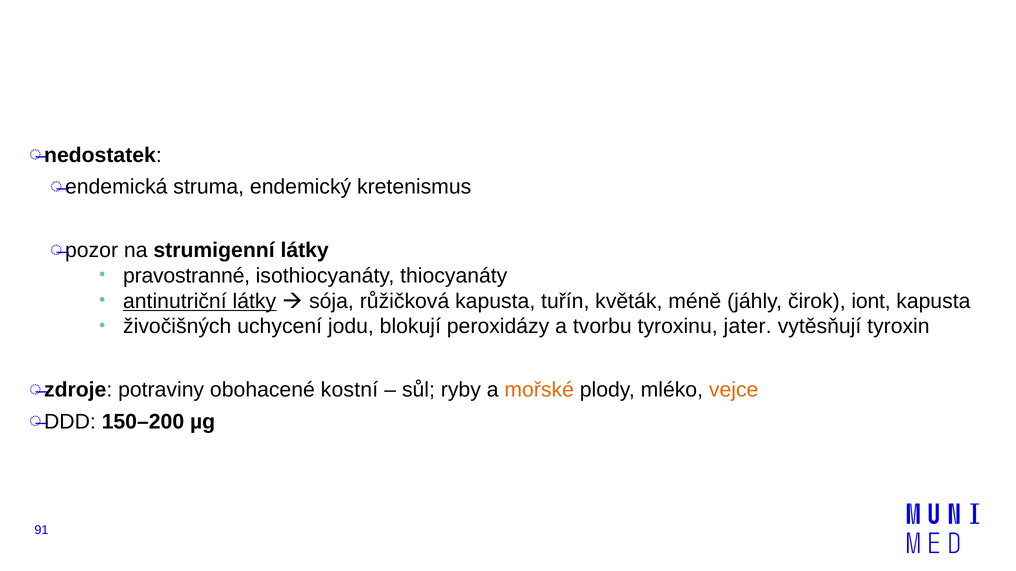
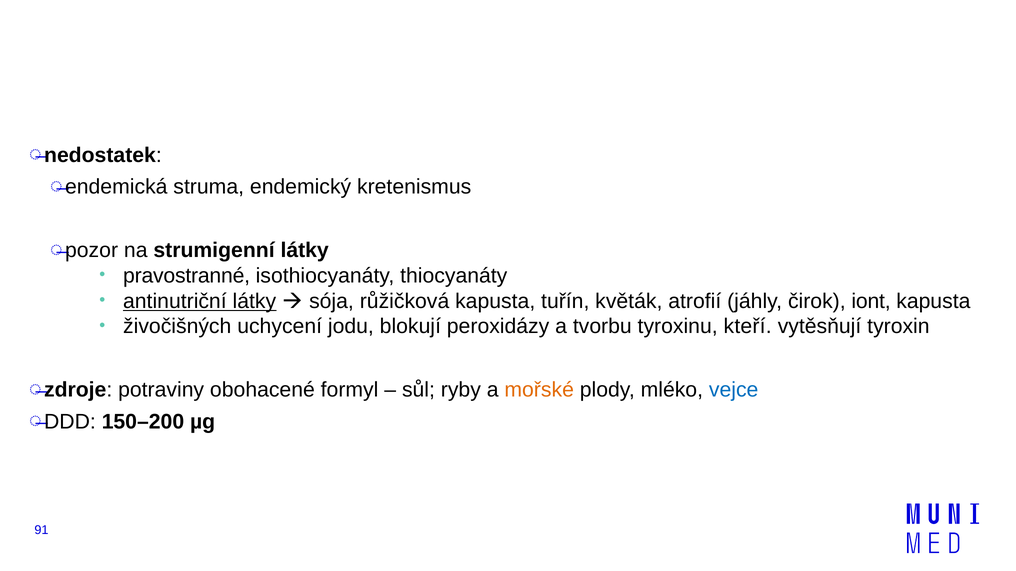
méně: méně -> atrofií
jater: jater -> kteří
kostní: kostní -> formyl
vejce colour: orange -> blue
